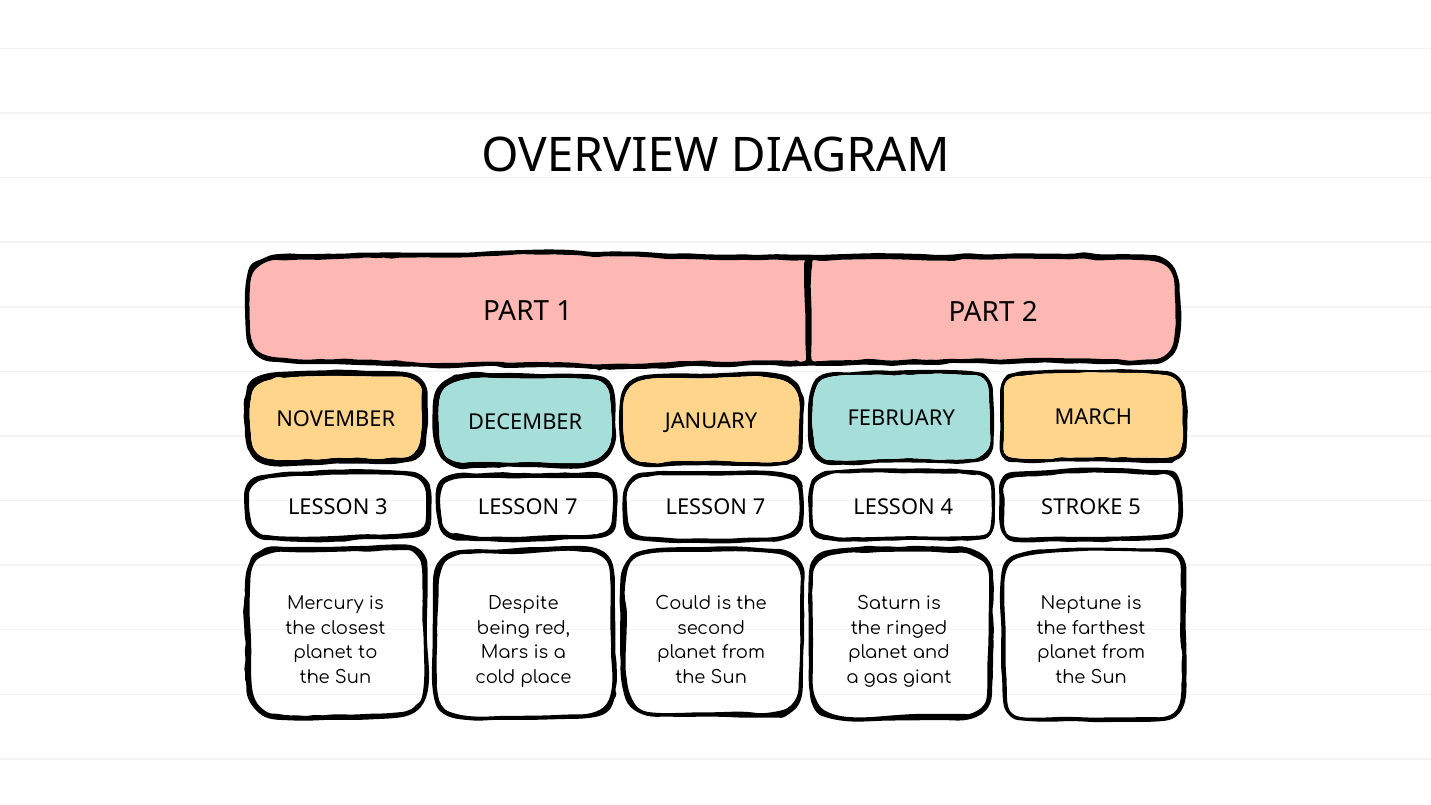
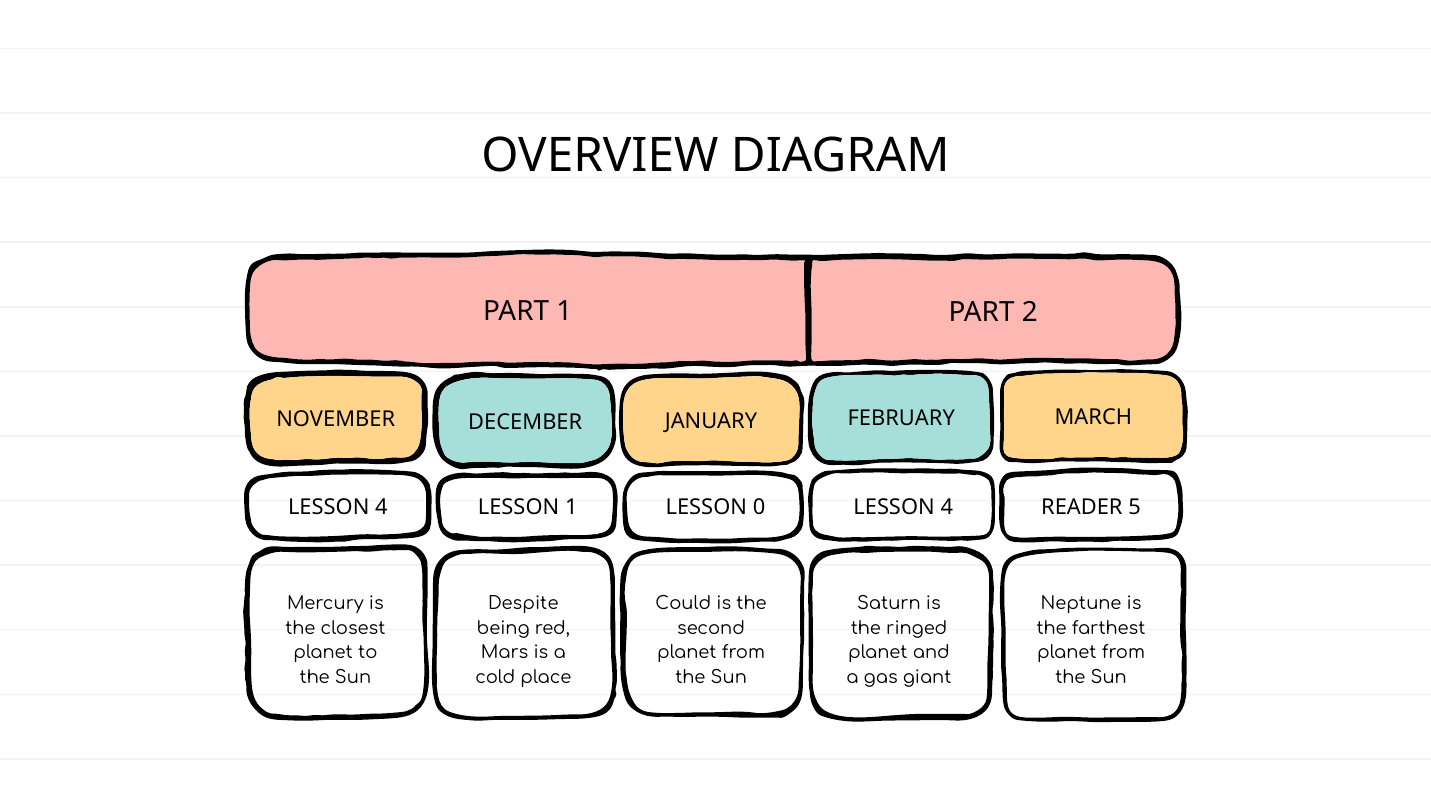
7 at (571, 507): 7 -> 1
7 at (759, 507): 7 -> 0
STROKE: STROKE -> READER
3 at (381, 507): 3 -> 4
